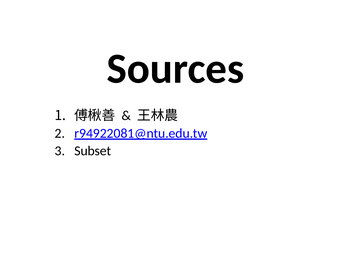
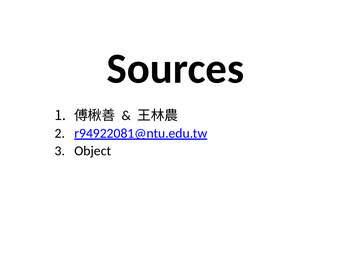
Subset: Subset -> Object
